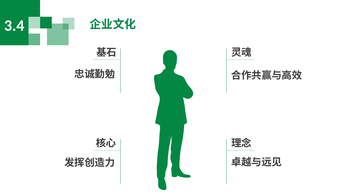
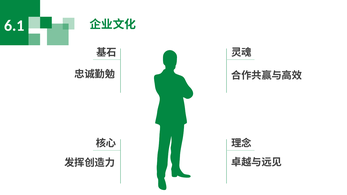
3.4: 3.4 -> 6.1
